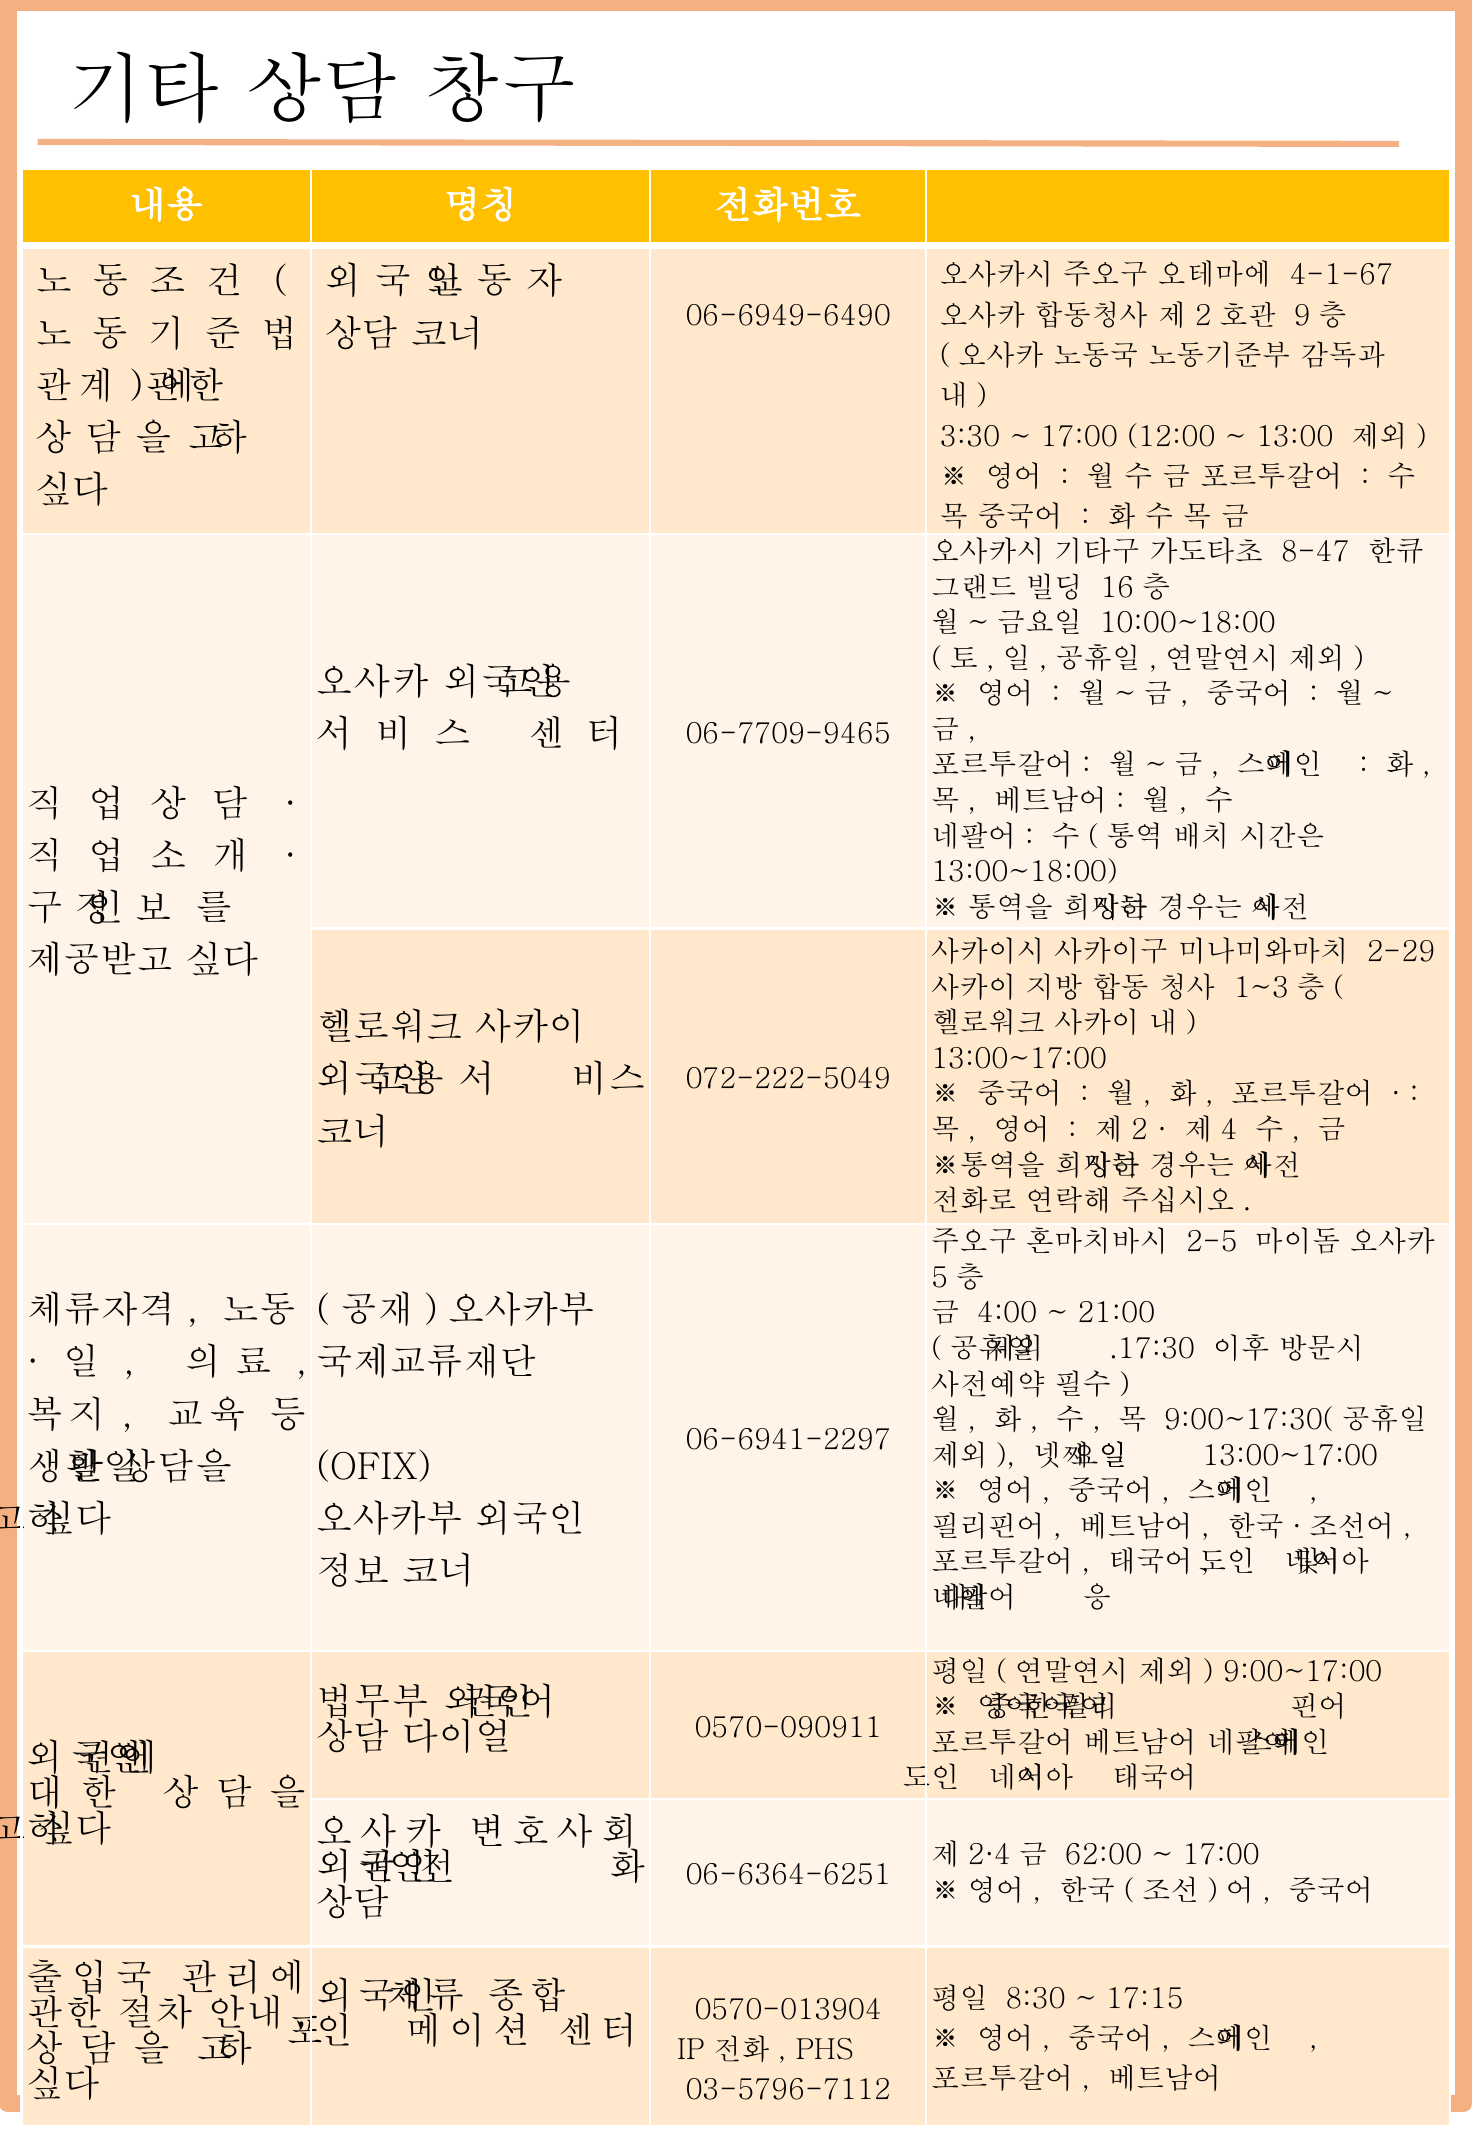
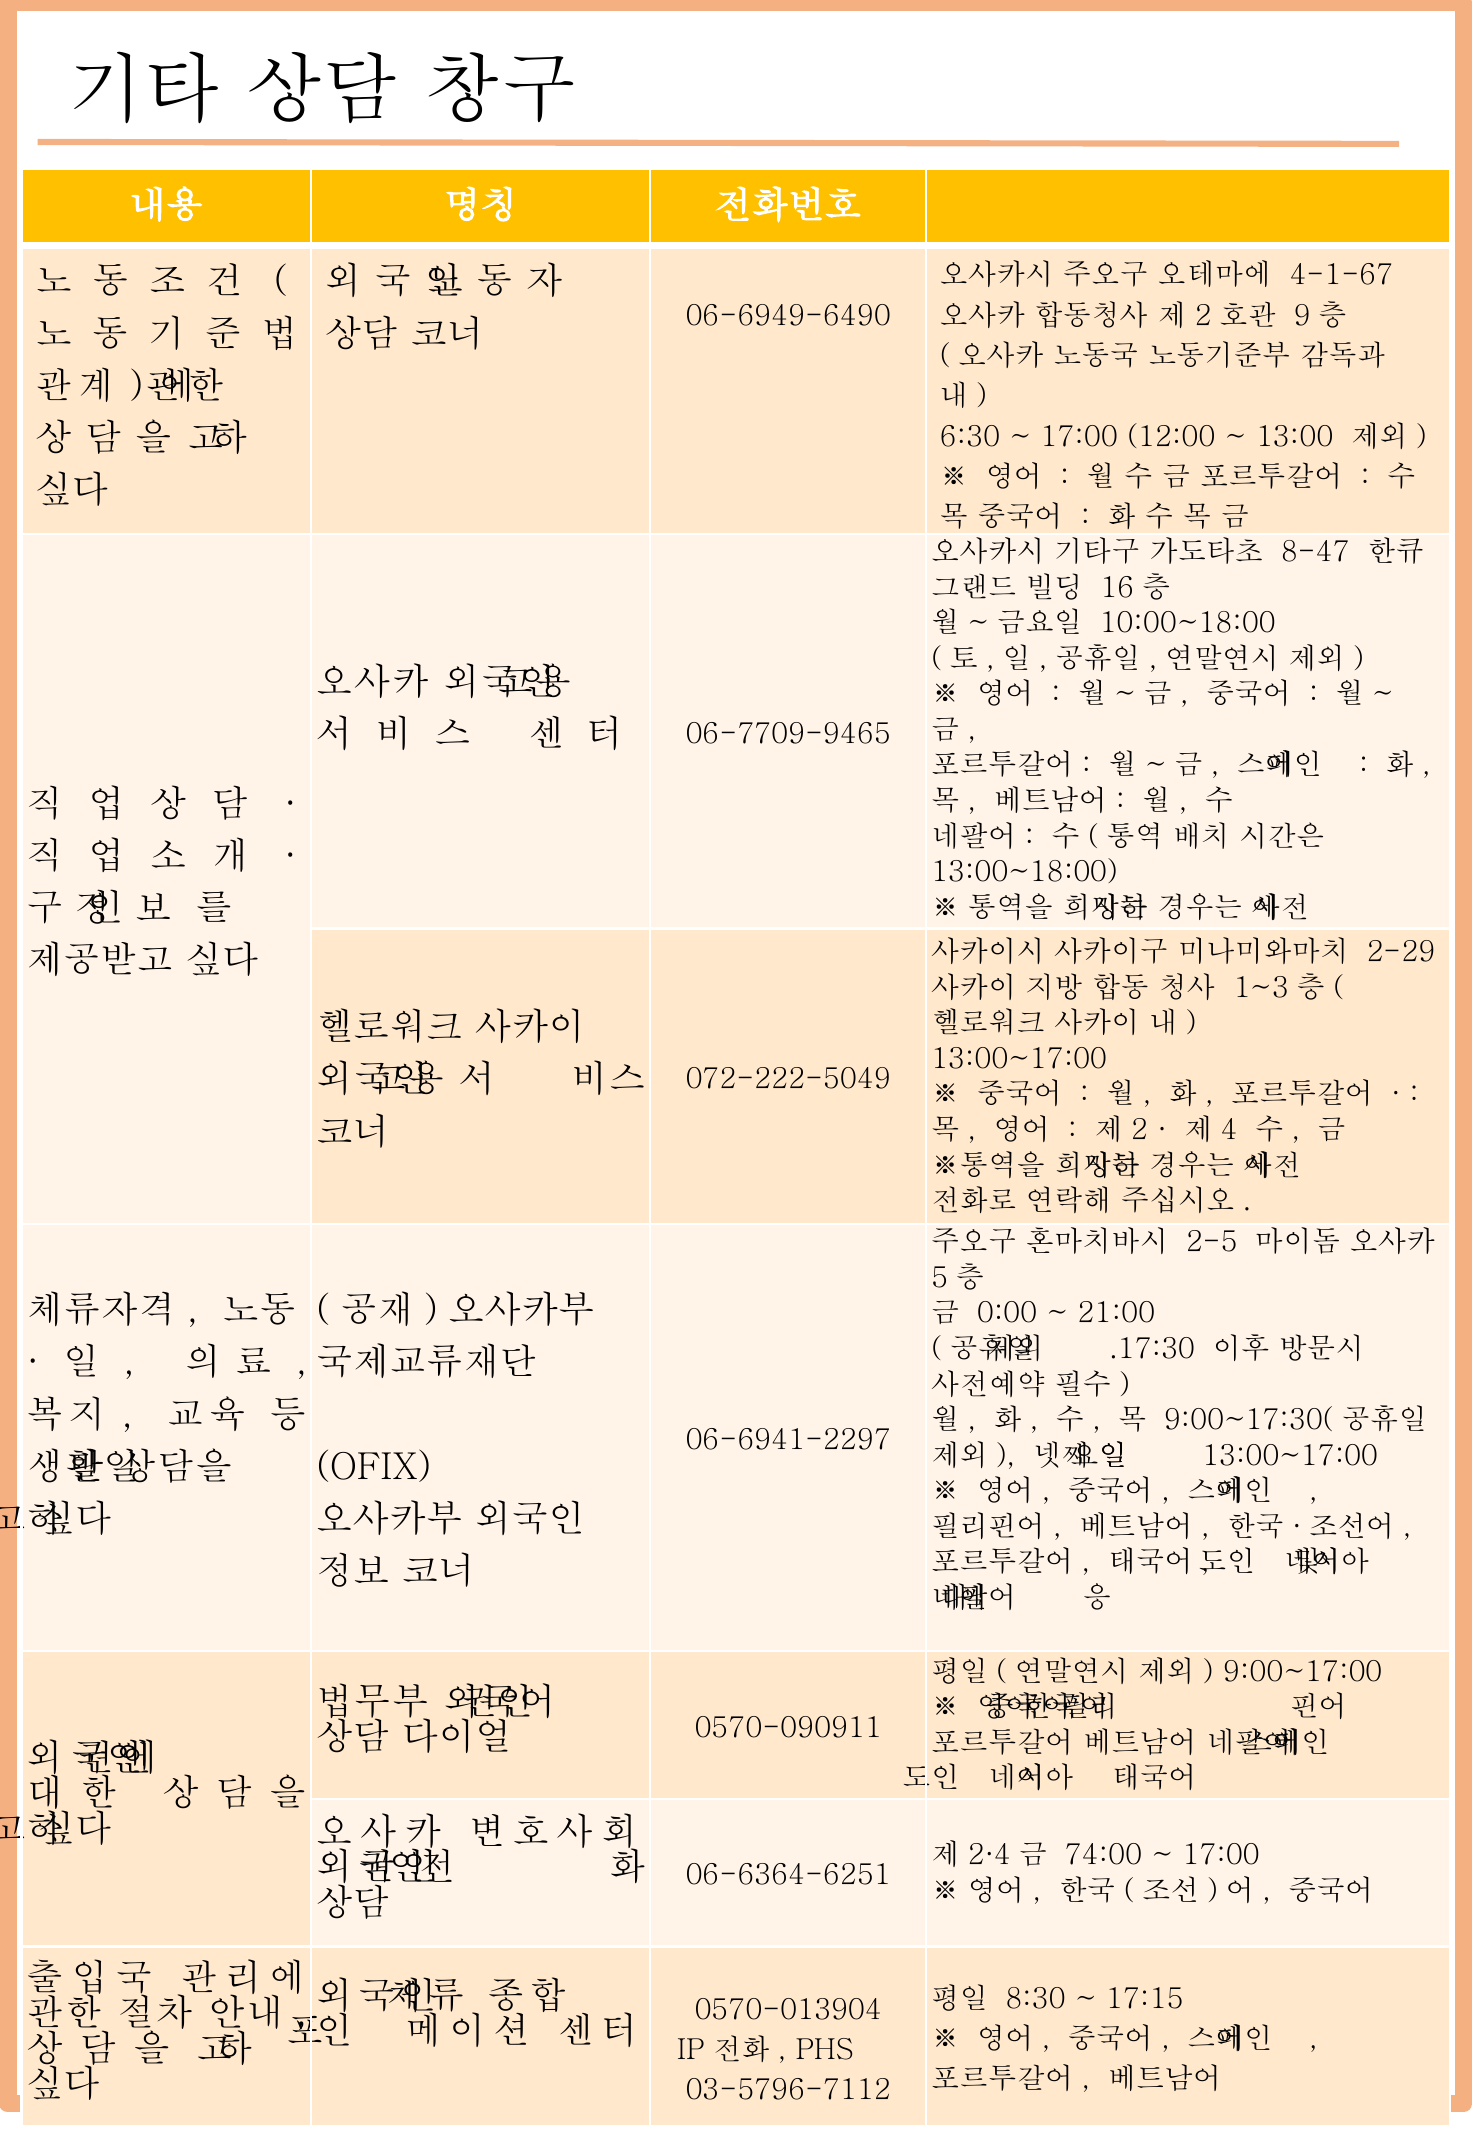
3:30: 3:30 -> 6:30
4:00: 4:00 -> 0:00
62:00: 62:00 -> 74:00
